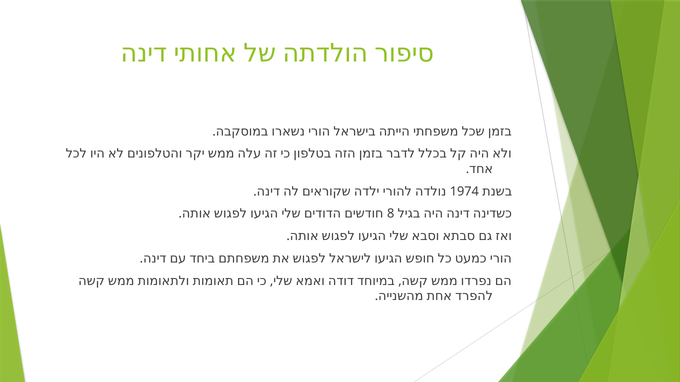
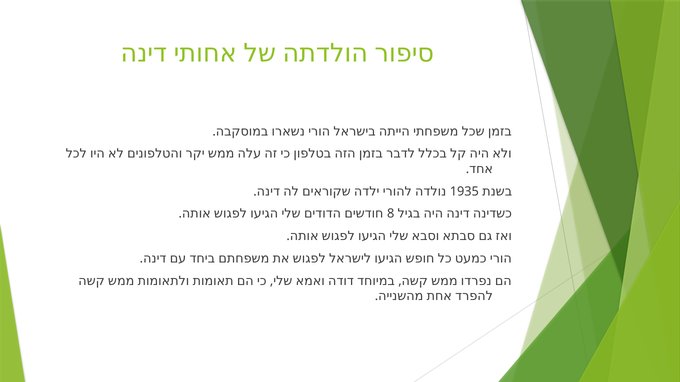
1974: 1974 -> 1935
